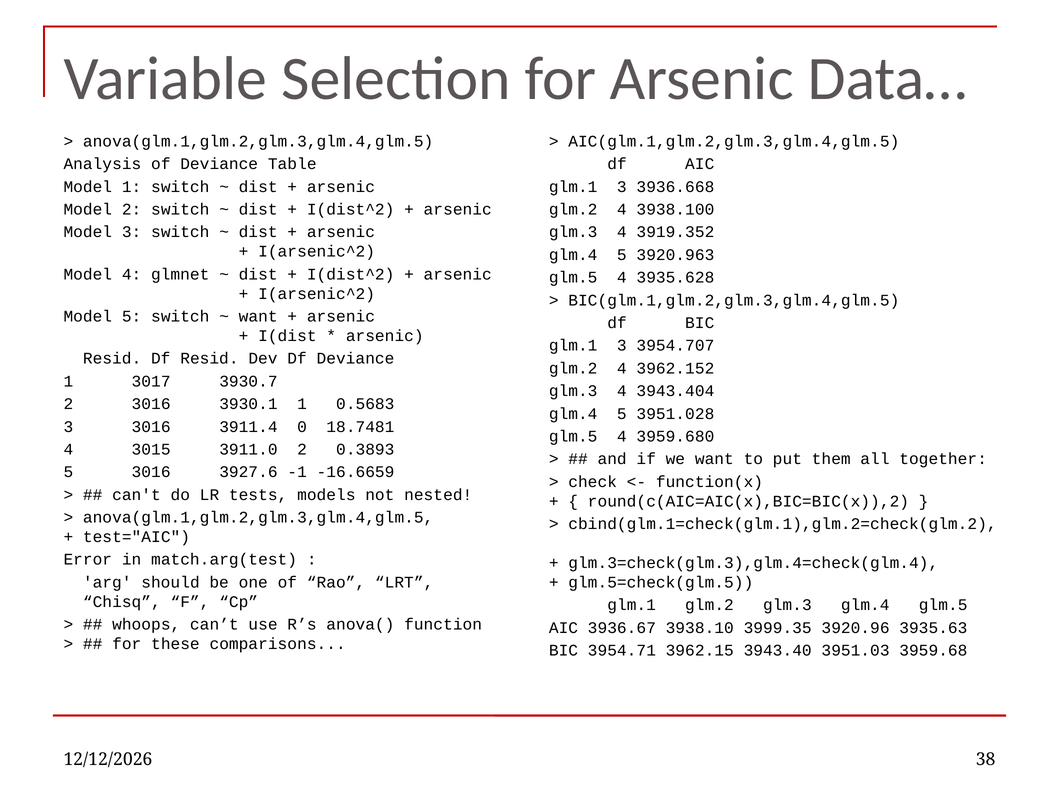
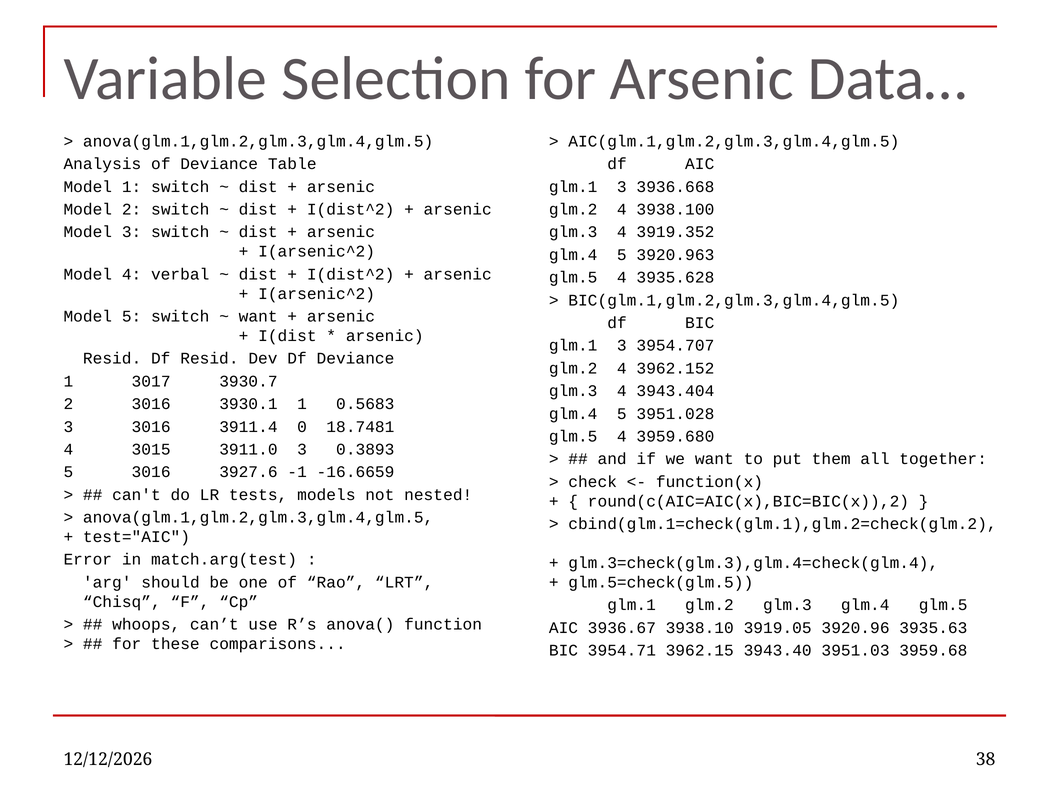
glmnet: glmnet -> verbal
3911.0 2: 2 -> 3
3999.35: 3999.35 -> 3919.05
